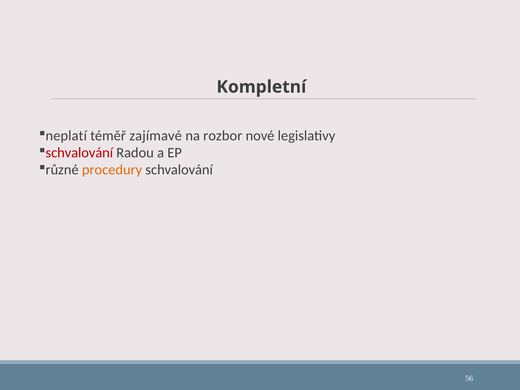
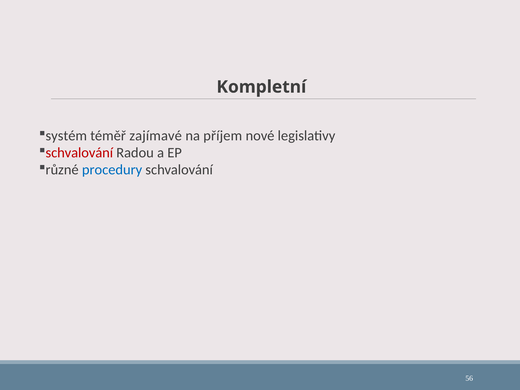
neplatí: neplatí -> systém
rozbor: rozbor -> příjem
procedury colour: orange -> blue
